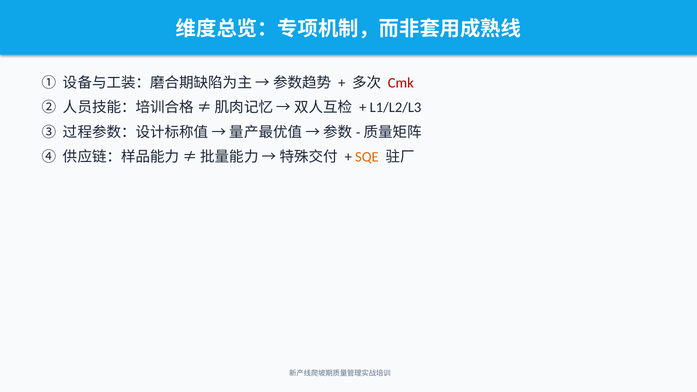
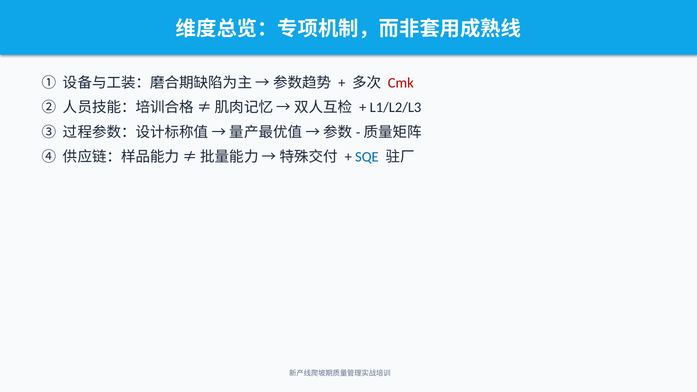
SQE colour: orange -> blue
